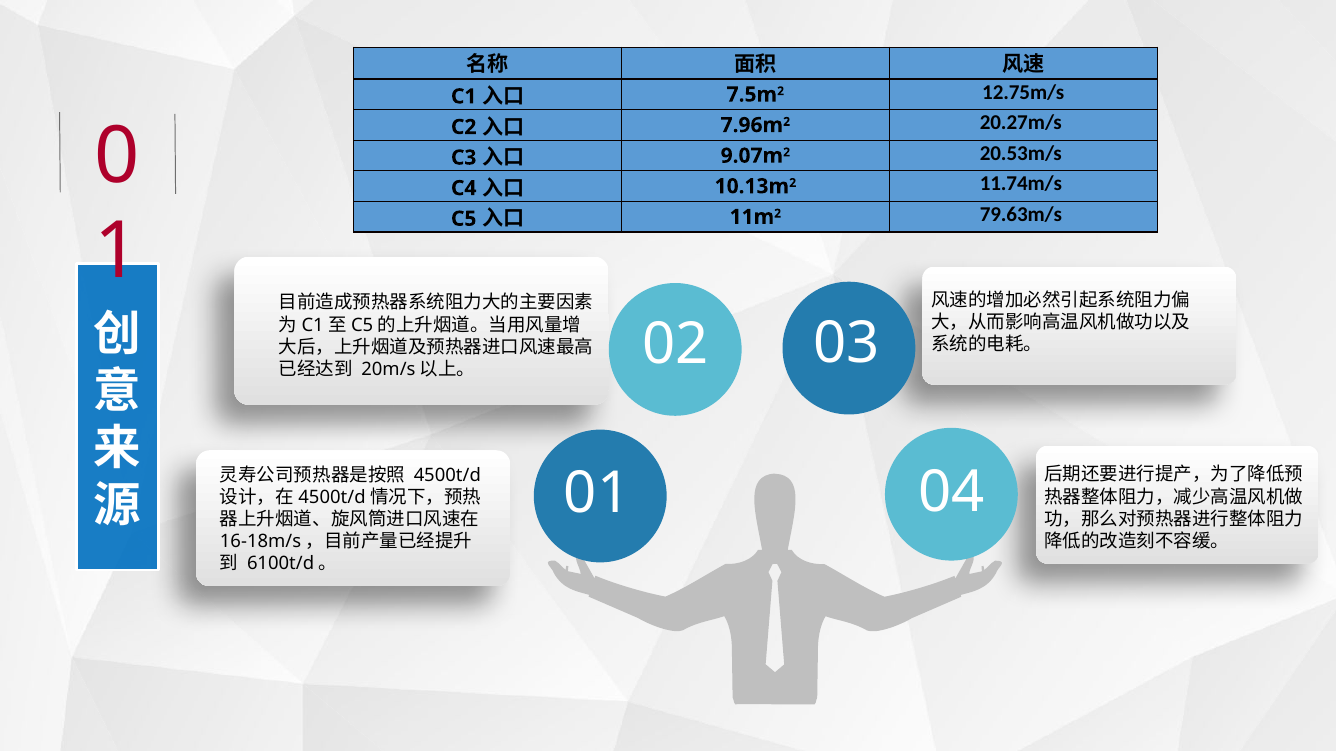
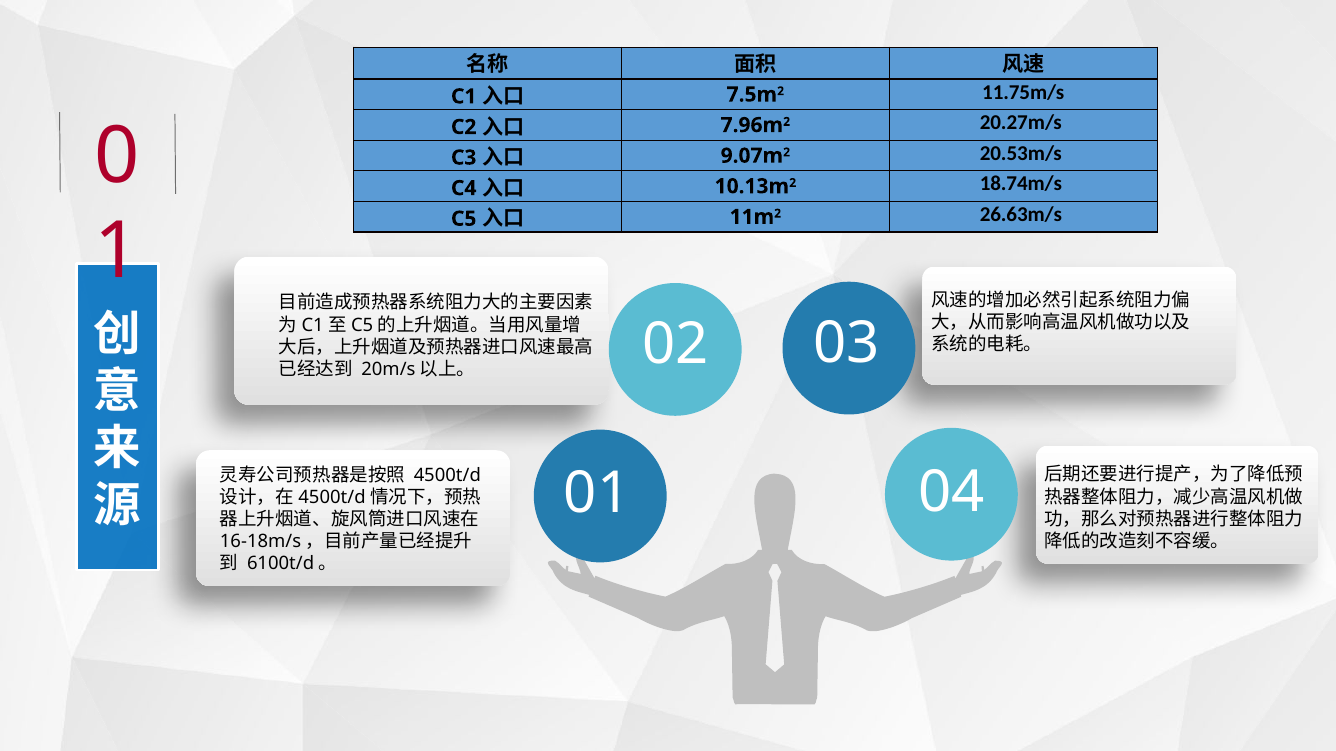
12.75m/s: 12.75m/s -> 11.75m/s
11.74m/s: 11.74m/s -> 18.74m/s
79.63m/s: 79.63m/s -> 26.63m/s
